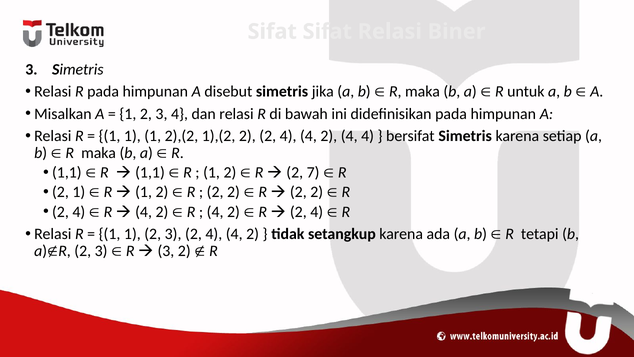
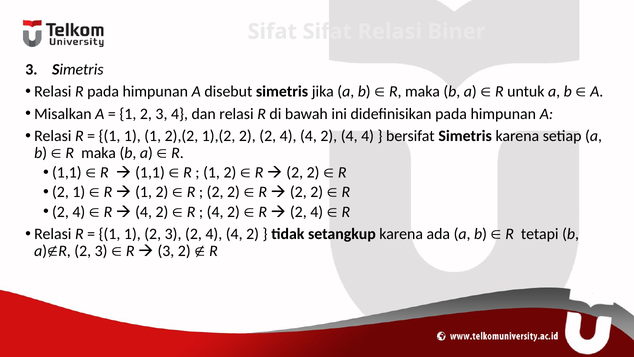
7 at (313, 172): 7 -> 2
